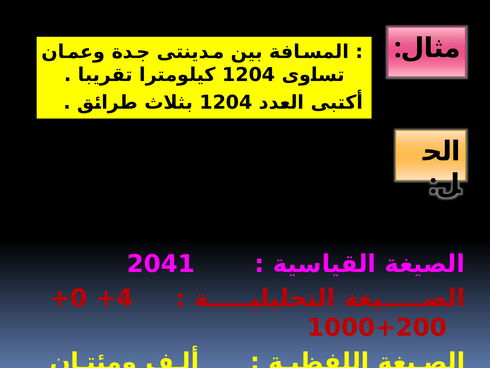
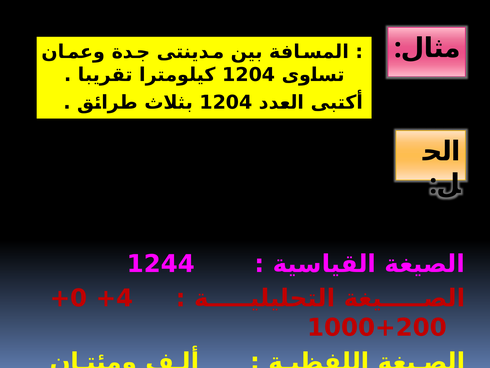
2041: 2041 -> 1244
